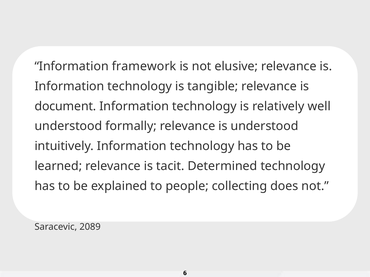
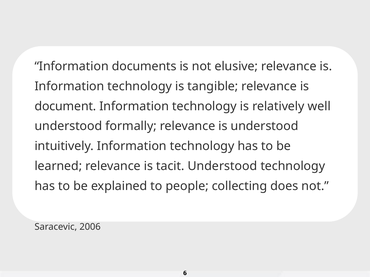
framework: framework -> documents
tacit Determined: Determined -> Understood
2089: 2089 -> 2006
